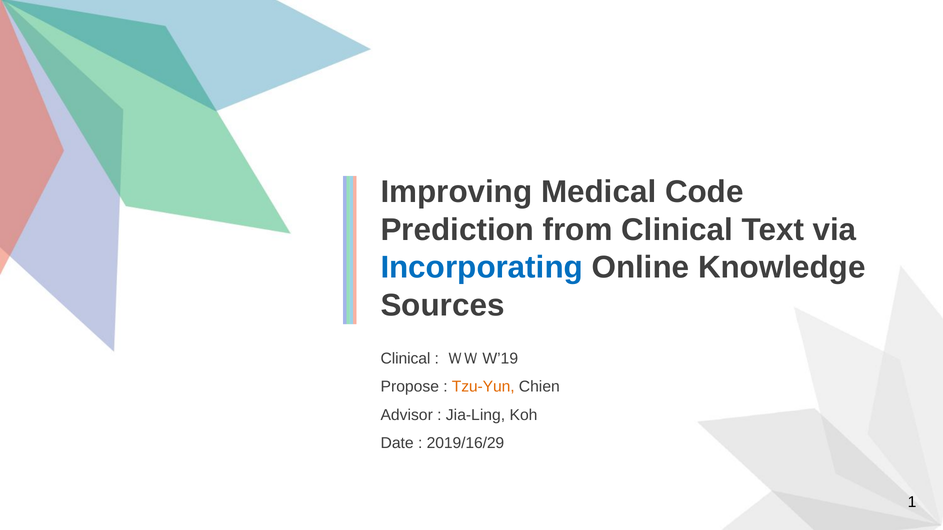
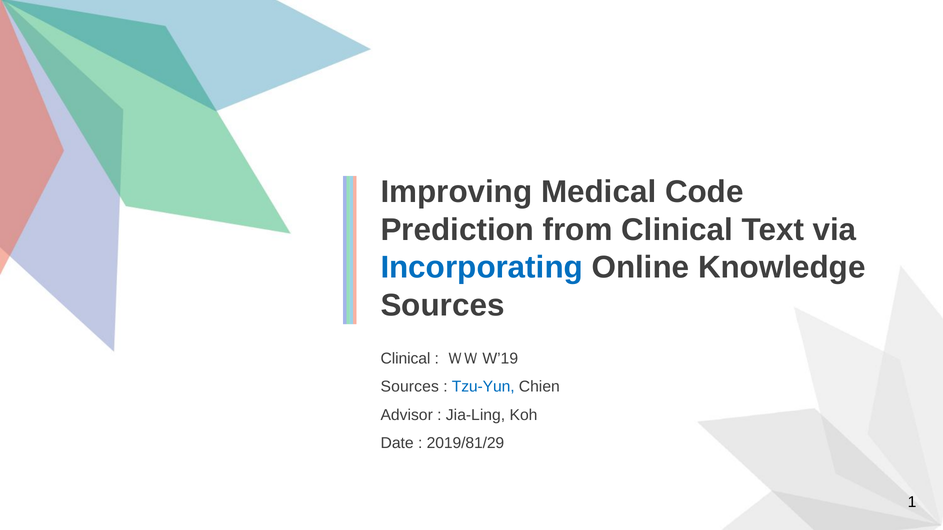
Propose at (410, 387): Propose -> Sources
Tzu-Yun colour: orange -> blue
2019/16/29: 2019/16/29 -> 2019/81/29
